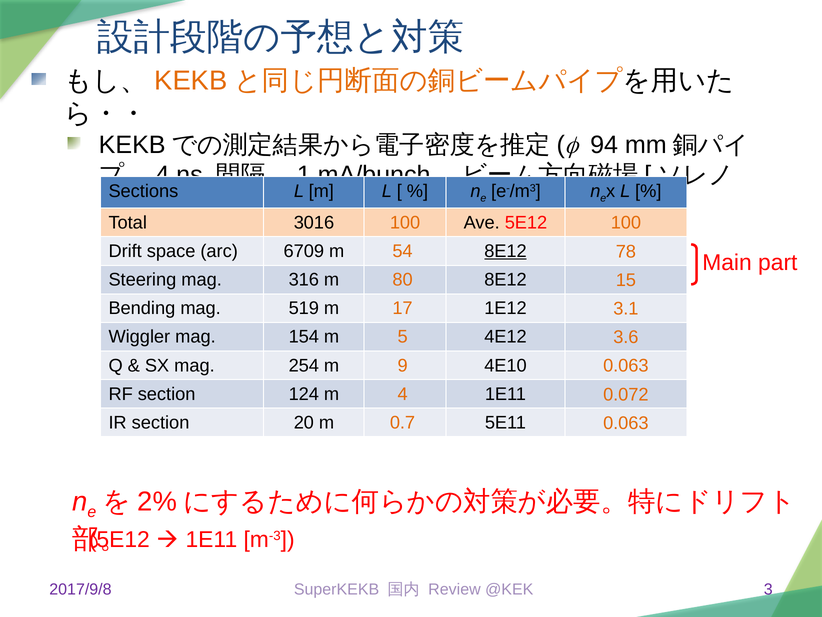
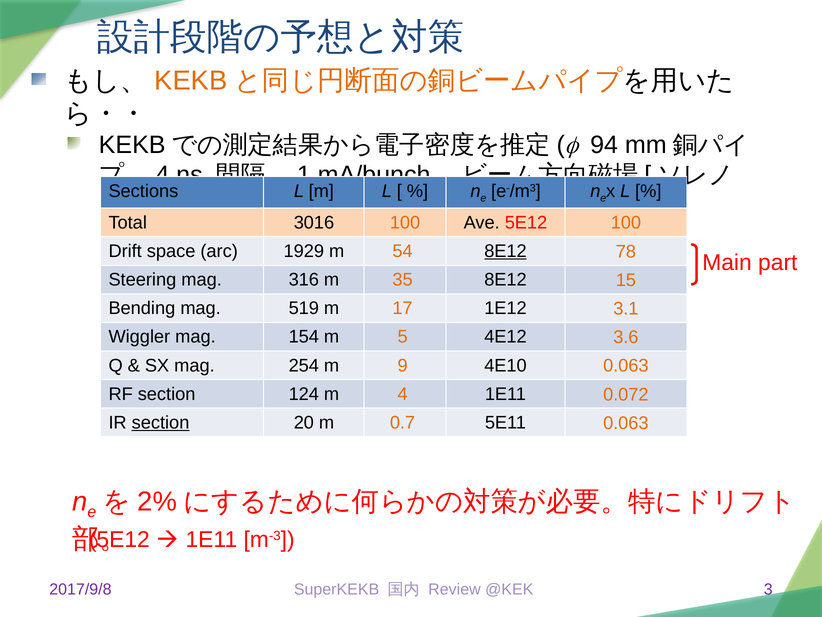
6709: 6709 -> 1929
80: 80 -> 35
section at (161, 422) underline: none -> present
